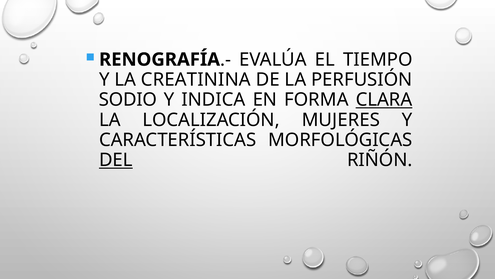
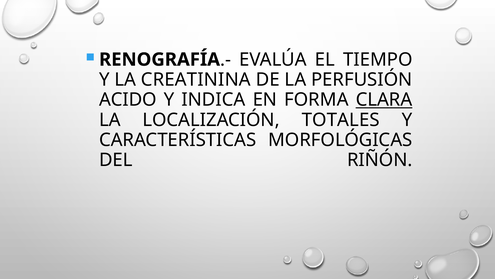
SODIO: SODIO -> ACIDO
MUJERES: MUJERES -> TOTALES
DEL underline: present -> none
